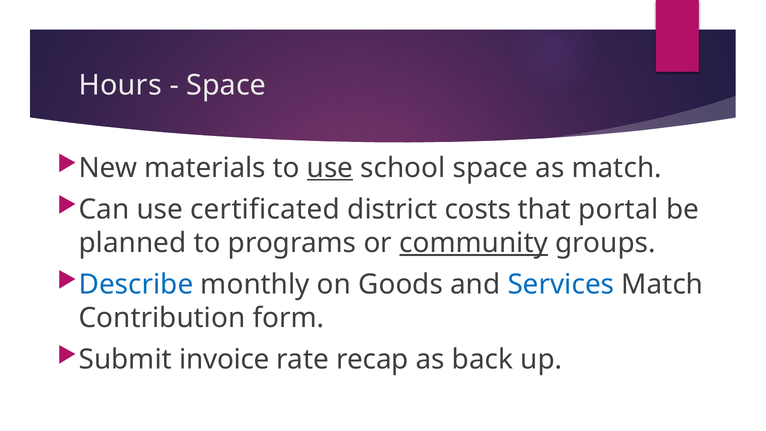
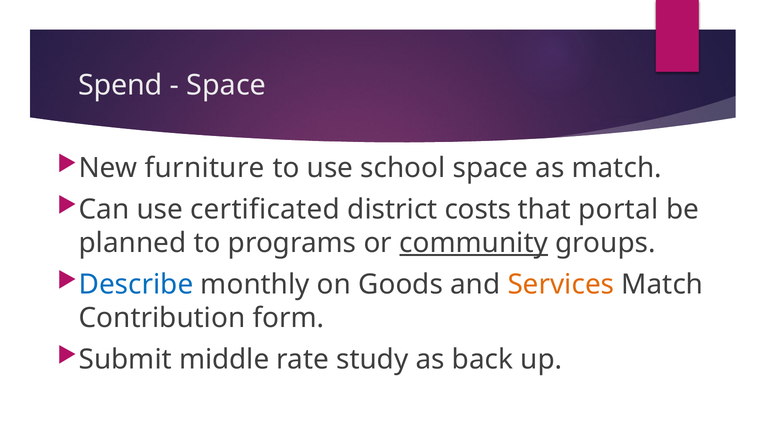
Hours: Hours -> Spend
materials: materials -> furniture
use at (330, 168) underline: present -> none
Services colour: blue -> orange
invoice: invoice -> middle
recap: recap -> study
